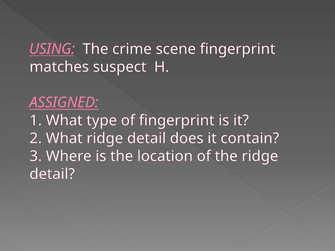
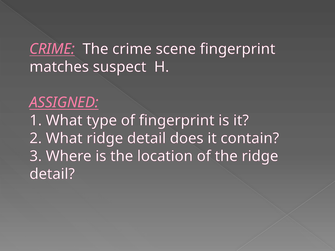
USING at (52, 49): USING -> CRIME
